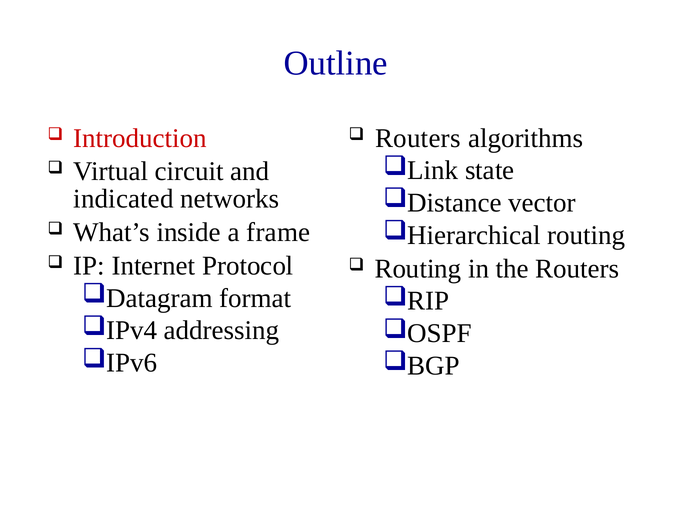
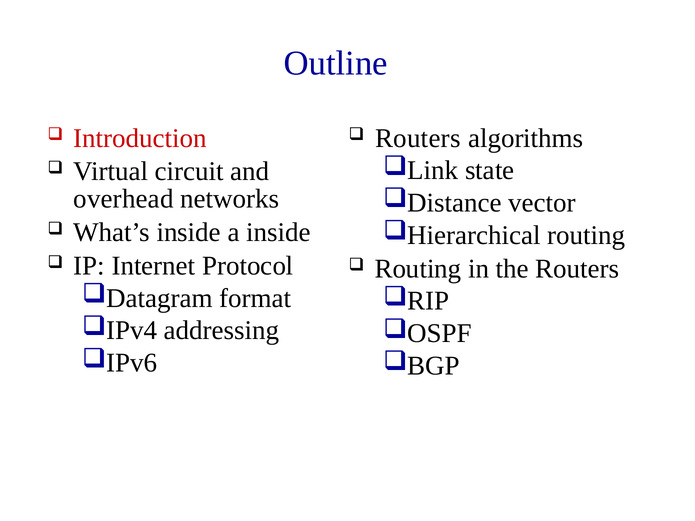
indicated: indicated -> overhead
a frame: frame -> inside
